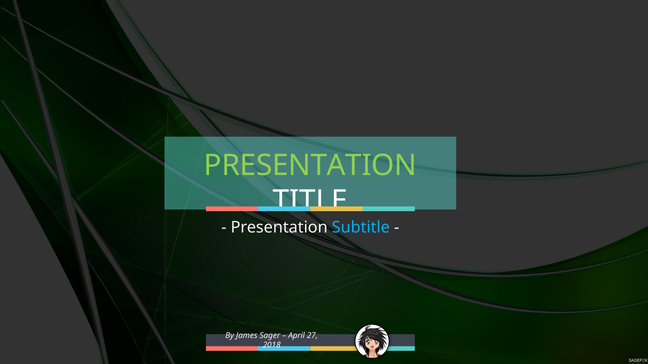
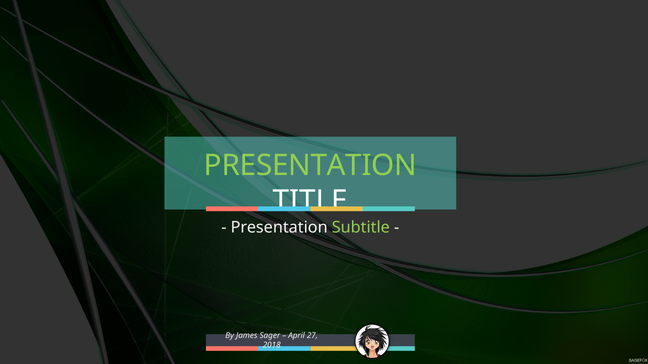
Subtitle colour: light blue -> light green
